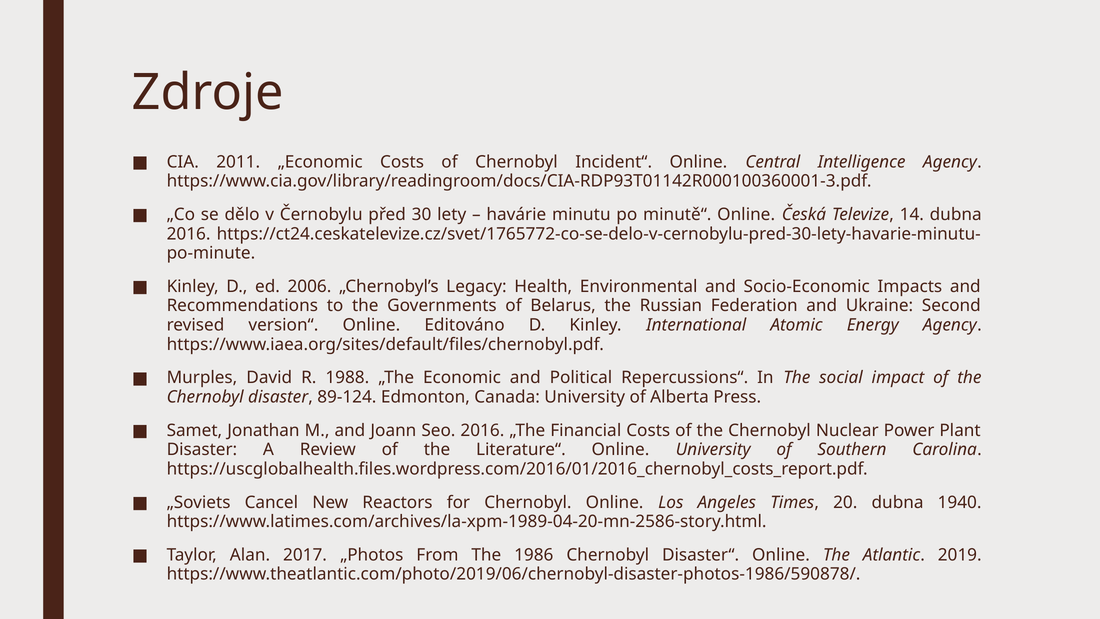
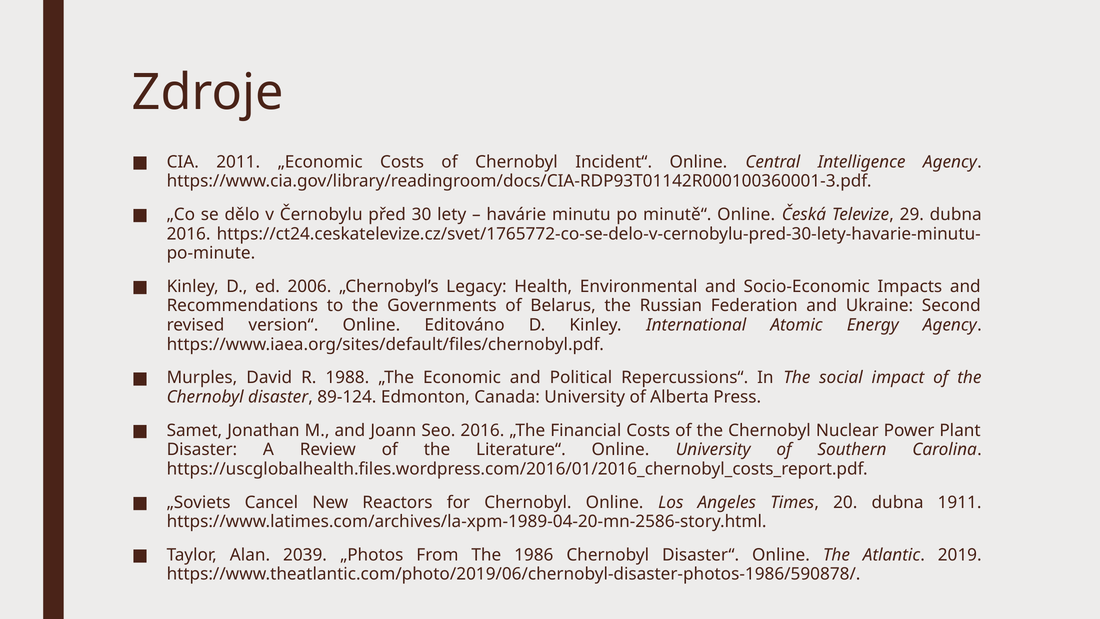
14: 14 -> 29
1940: 1940 -> 1911
2017: 2017 -> 2039
